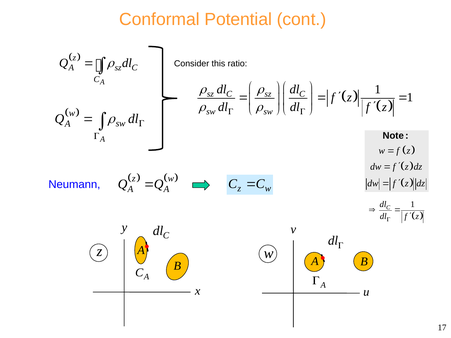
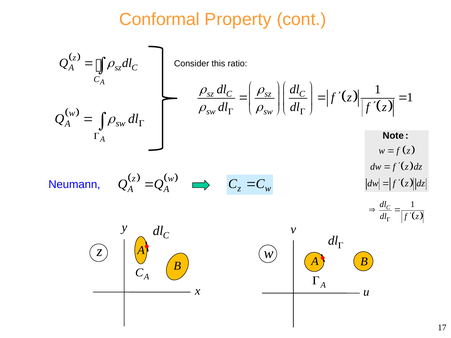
Potential: Potential -> Property
